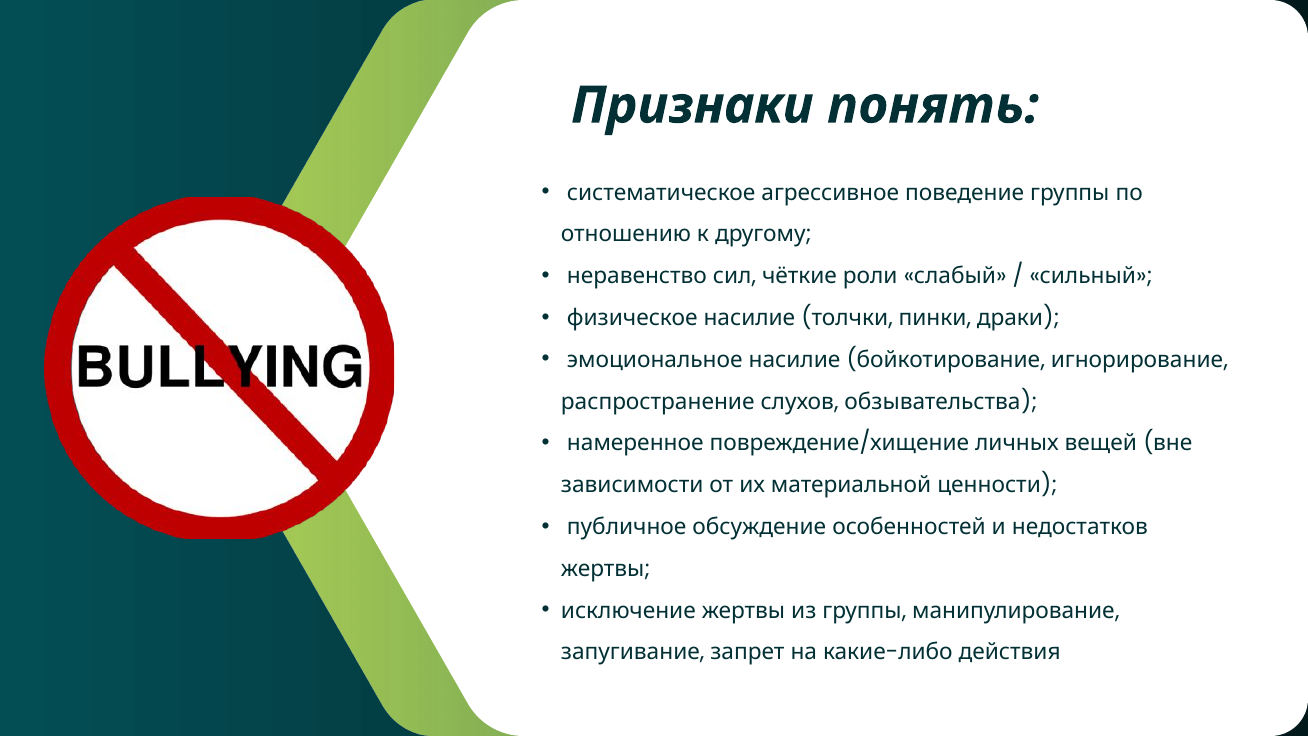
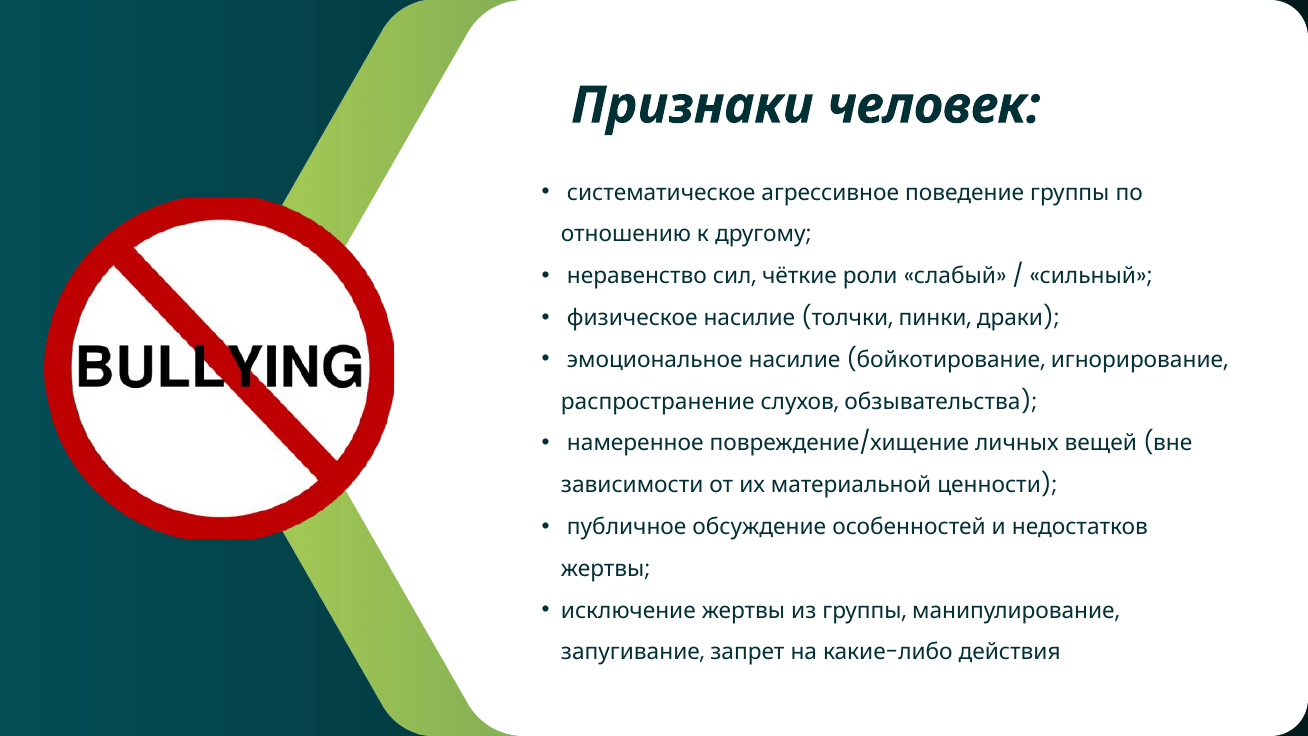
понять: понять -> человек
